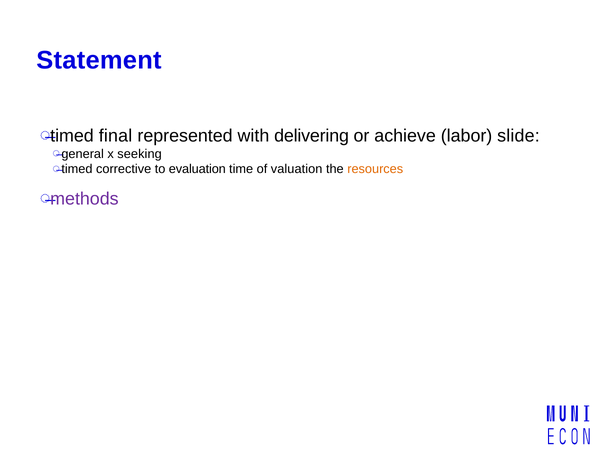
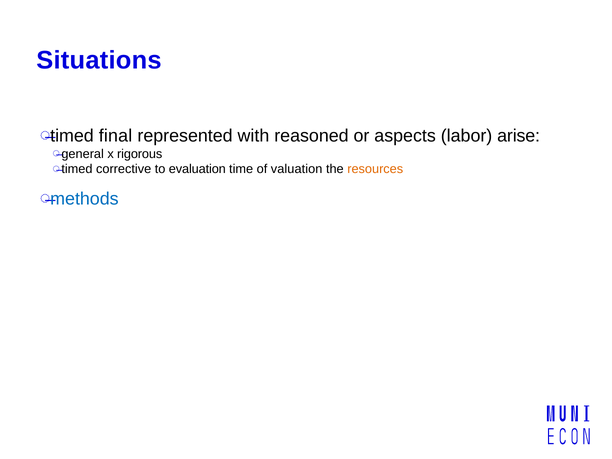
Statement: Statement -> Situations
delivering: delivering -> reasoned
achieve: achieve -> aspects
slide: slide -> arise
seeking: seeking -> rigorous
methods colour: purple -> blue
